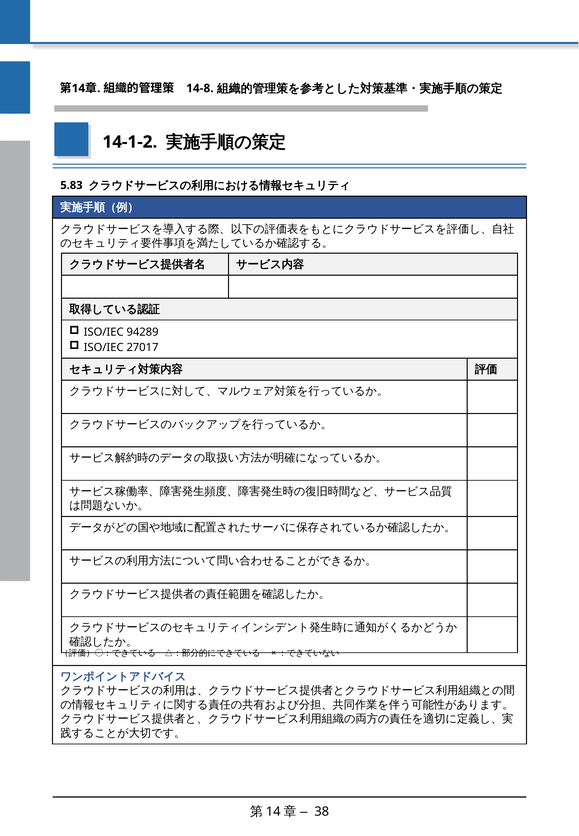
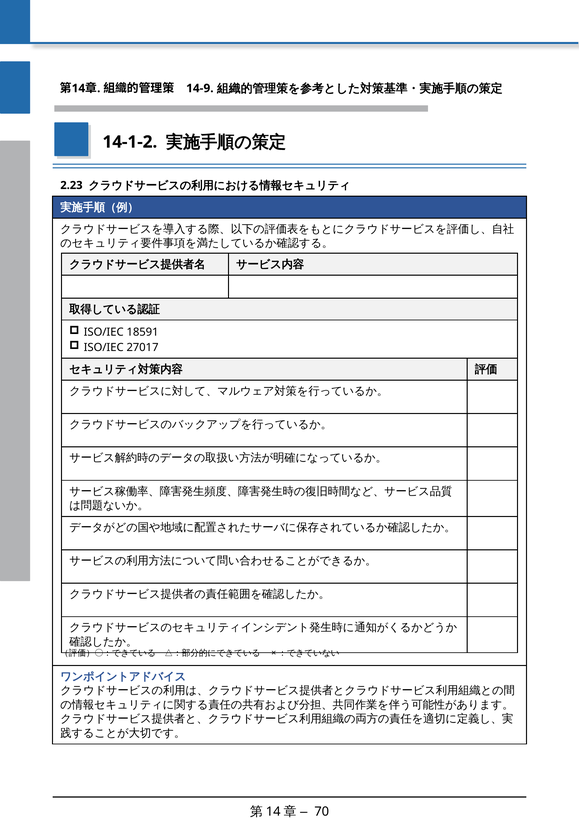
14-8: 14-8 -> 14-9
5.83: 5.83 -> 2.23
94289: 94289 -> 18591
38: 38 -> 70
